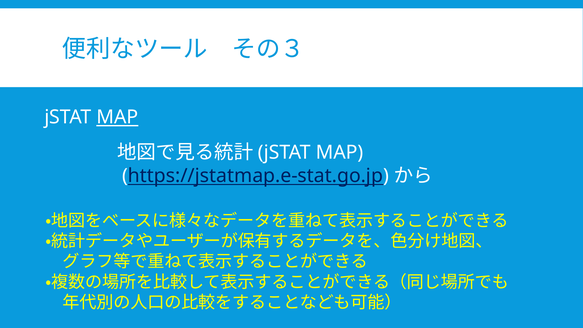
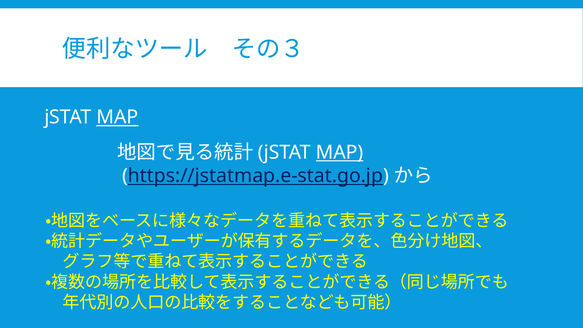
MAP at (340, 152) underline: none -> present
